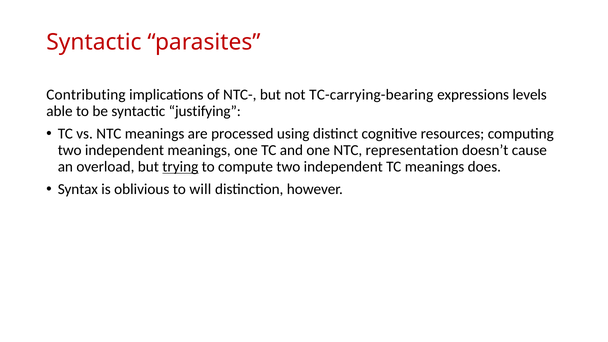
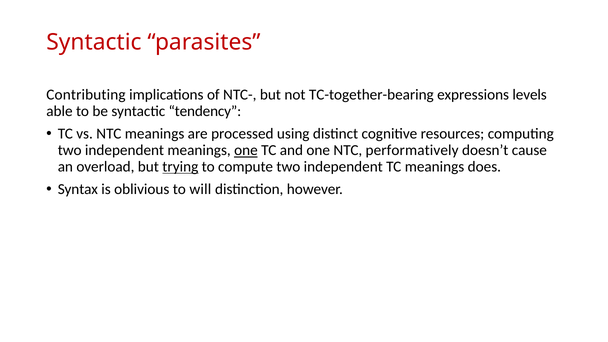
TC-carrying-bearing: TC-carrying-bearing -> TC-together-bearing
justifying: justifying -> tendency
one at (246, 150) underline: none -> present
representation: representation -> performatively
